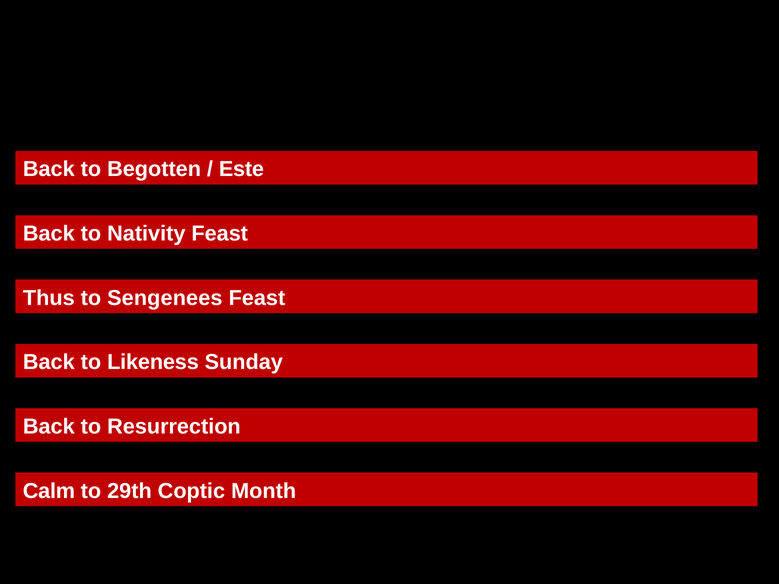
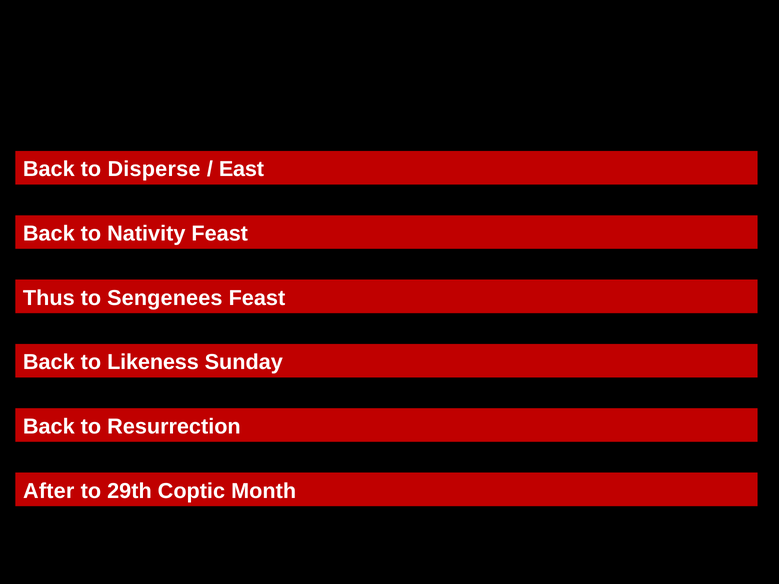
Begotten: Begotten -> Disperse
Este: Este -> East
Calm: Calm -> After
